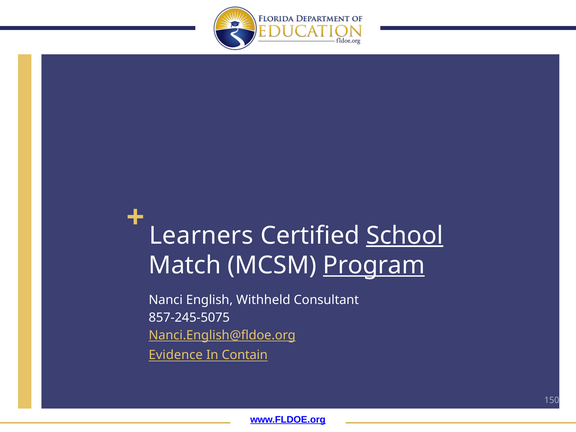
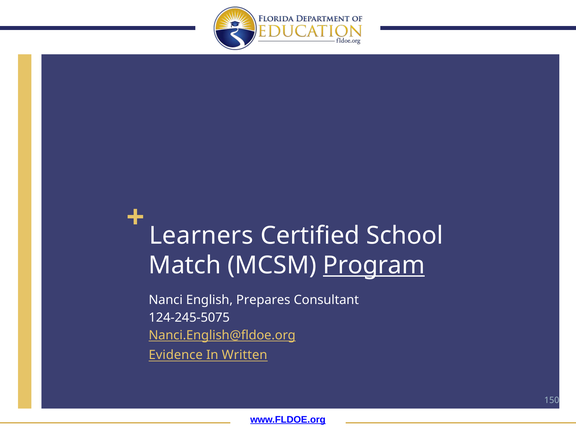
School underline: present -> none
Withheld: Withheld -> Prepares
857-245-5075: 857-245-5075 -> 124-245-5075
Contain: Contain -> Written
